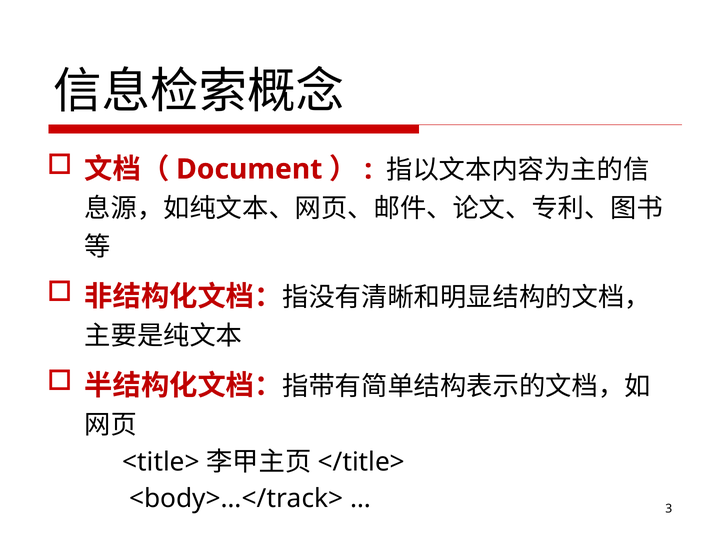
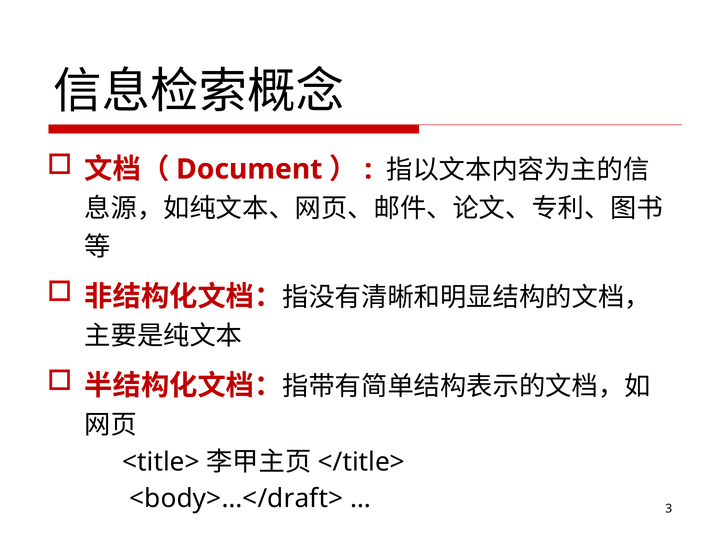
<body>…</track>: <body>…</track> -> <body>…</draft>
